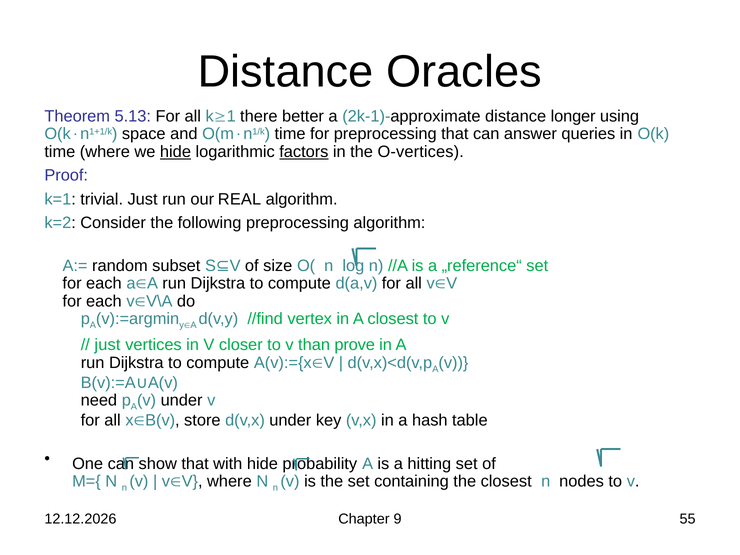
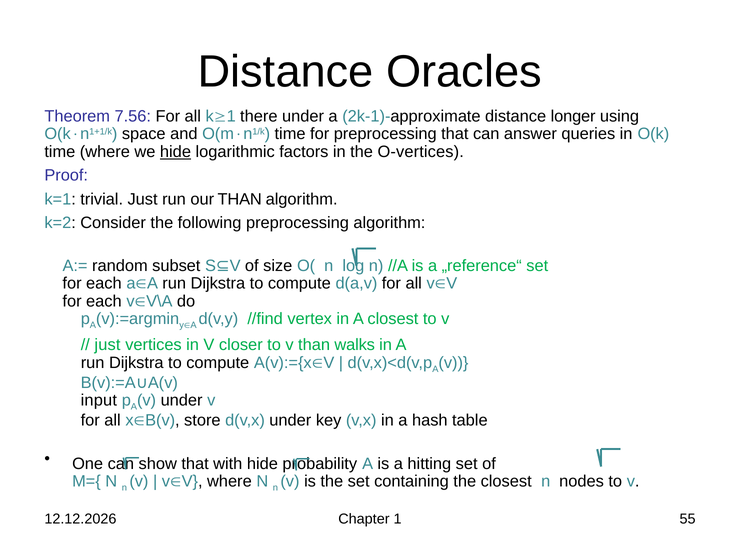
5.13: 5.13 -> 7.56
there better: better -> under
factors underline: present -> none
our REAL: REAL -> THAN
prove: prove -> walks
need: need -> input
9: 9 -> 1
